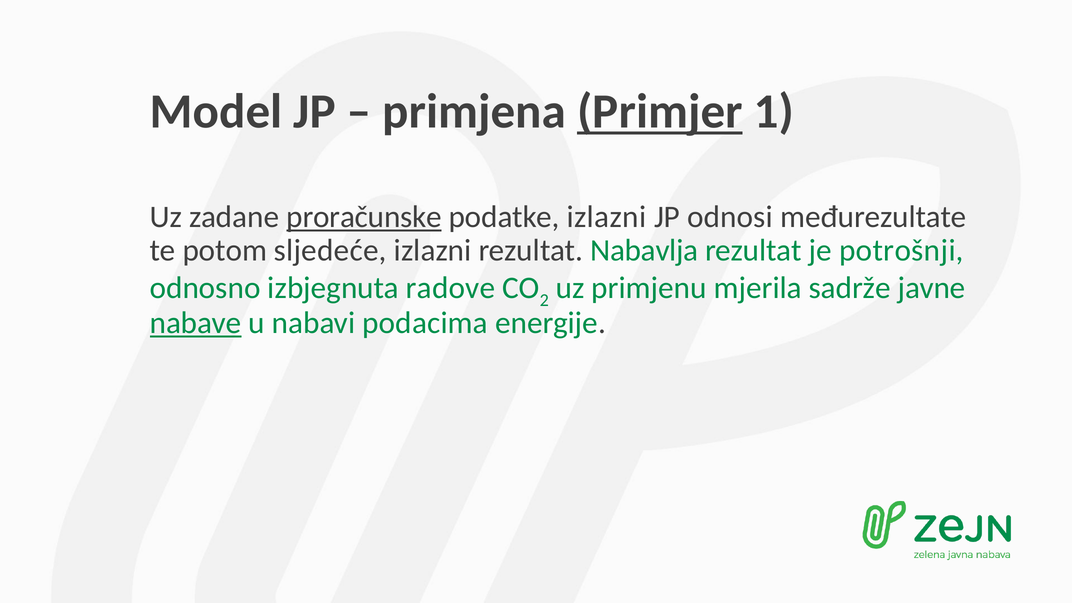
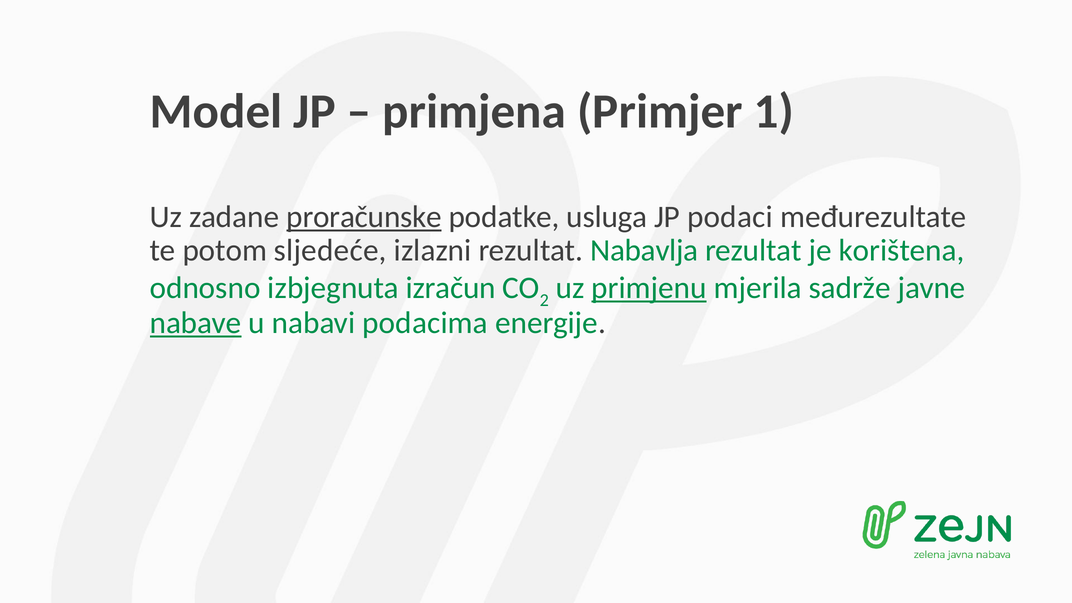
Primjer underline: present -> none
podatke izlazni: izlazni -> usluga
odnosi: odnosi -> podaci
potrošnji: potrošnji -> korištena
radove: radove -> izračun
primjenu underline: none -> present
